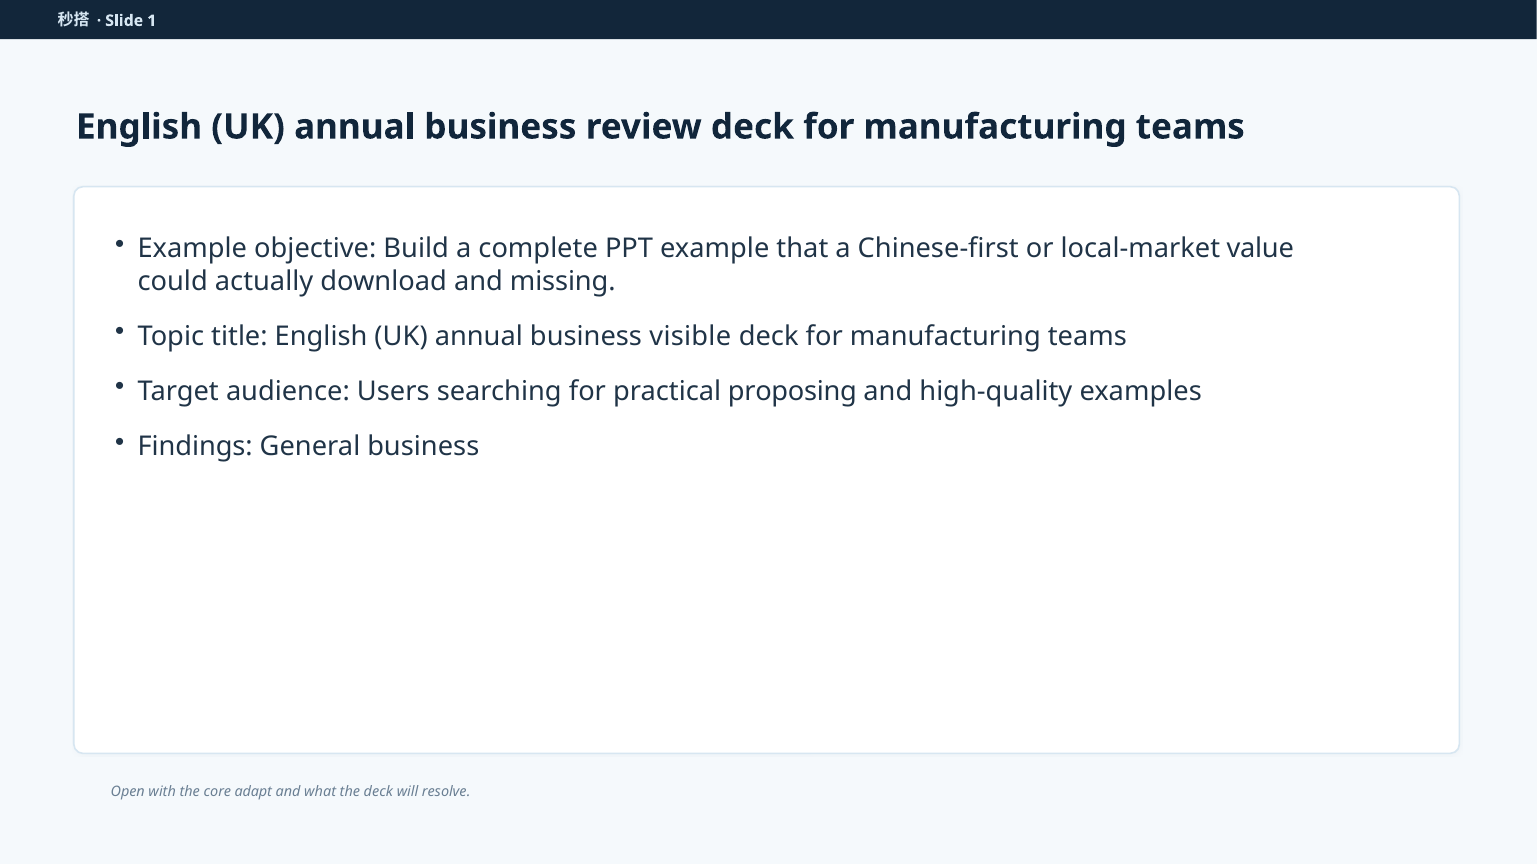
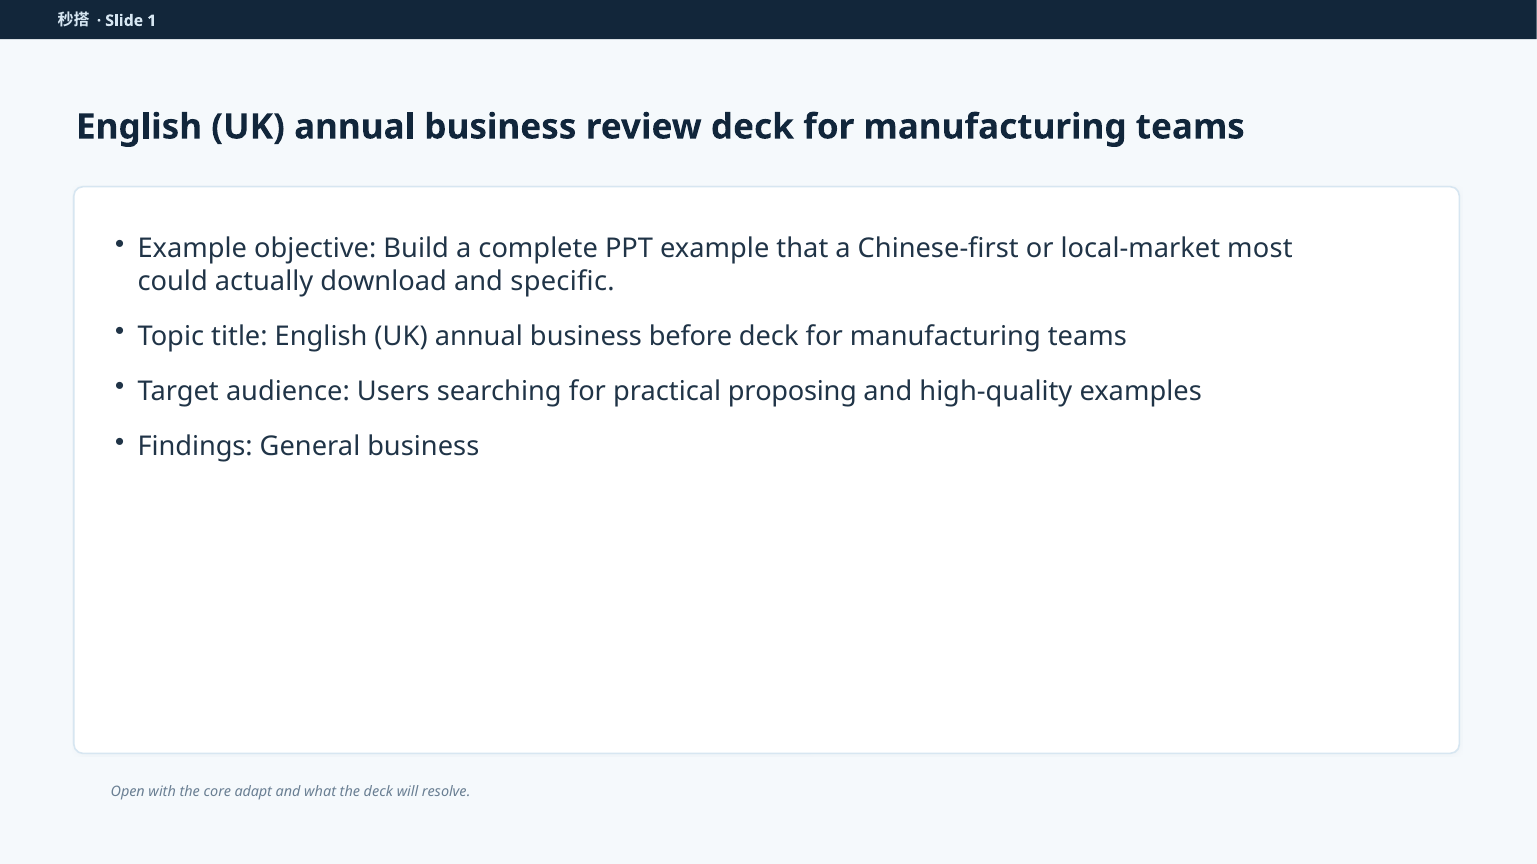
value: value -> most
missing: missing -> specific
visible: visible -> before
